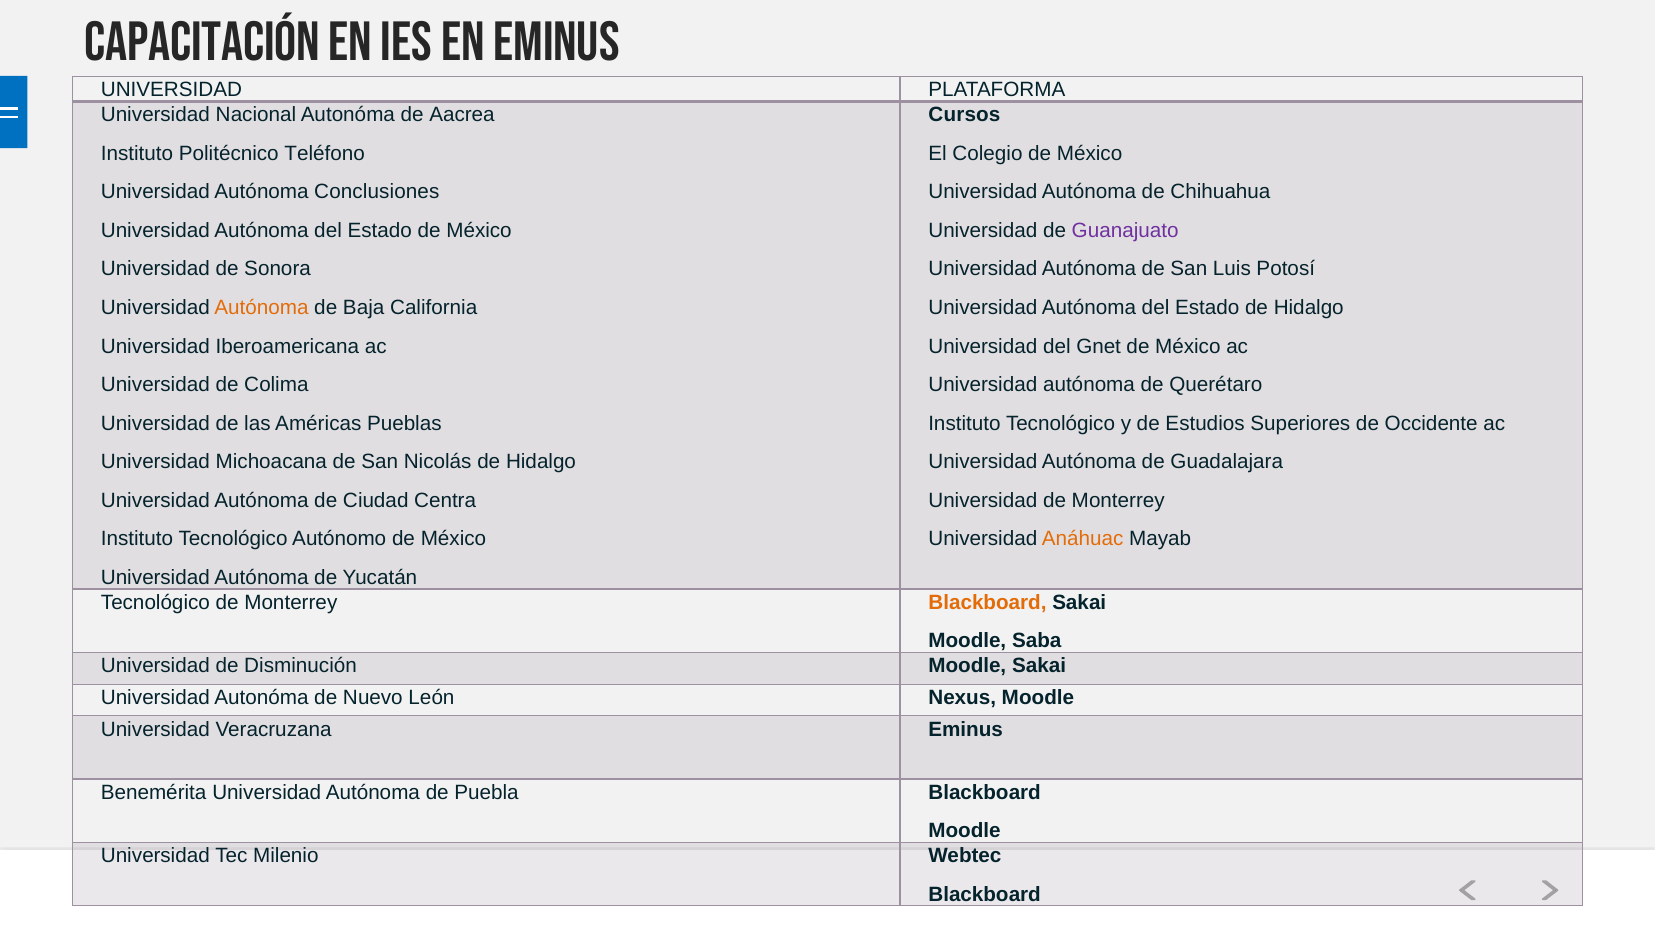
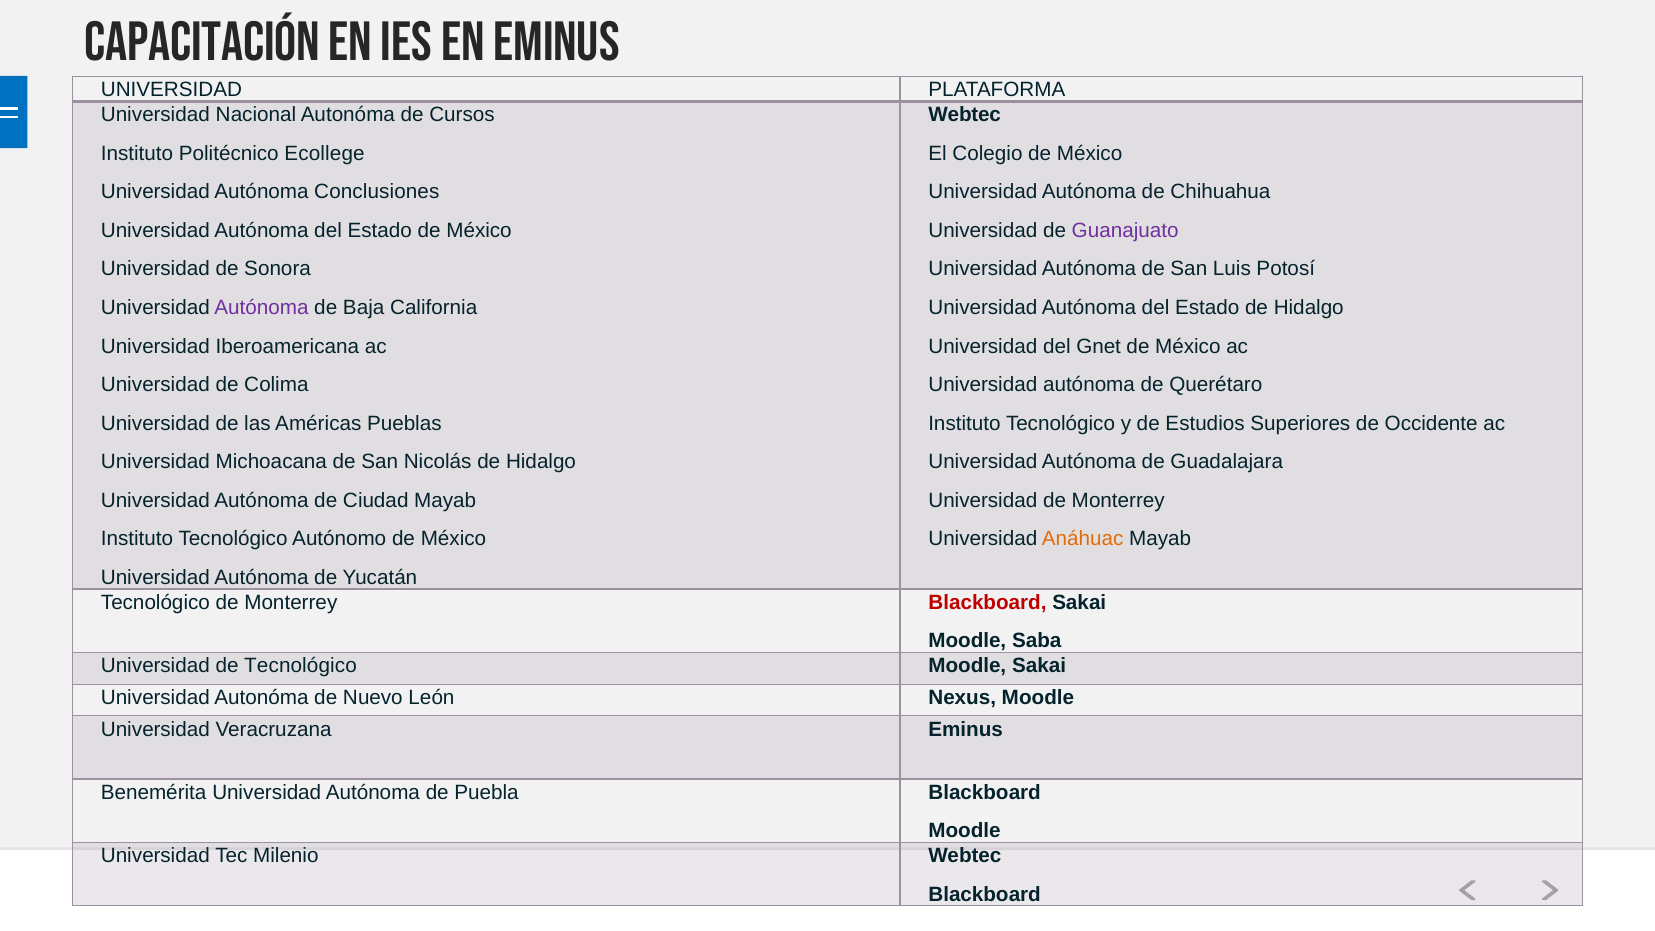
Aacrea: Aacrea -> Cursos
Cursos at (964, 115): Cursos -> Webtec
Teléfono: Teléfono -> Ecollege
Autónoma at (262, 308) colour: orange -> purple
Ciudad Centra: Centra -> Mayab
Blackboard at (987, 602) colour: orange -> red
de Disminución: Disminución -> Tecnológico
